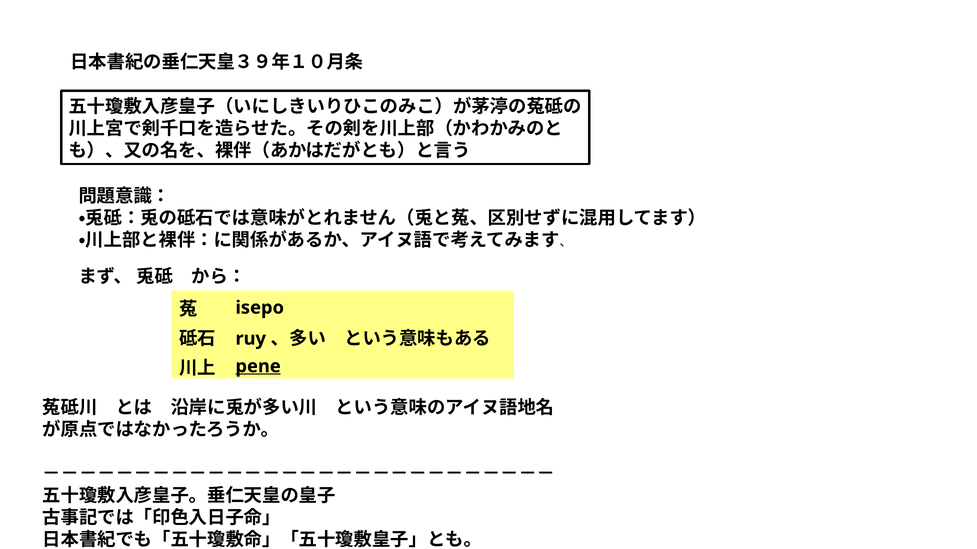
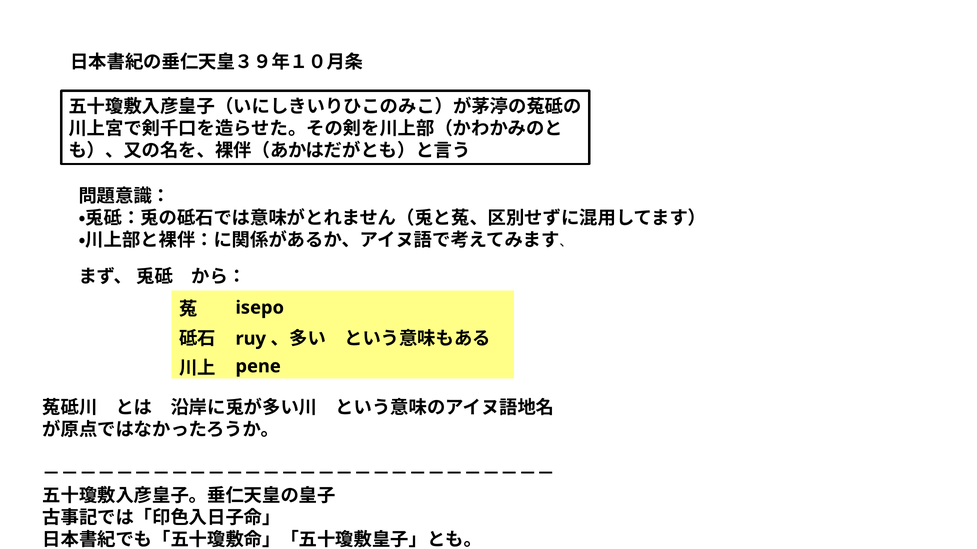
pene underline: present -> none
